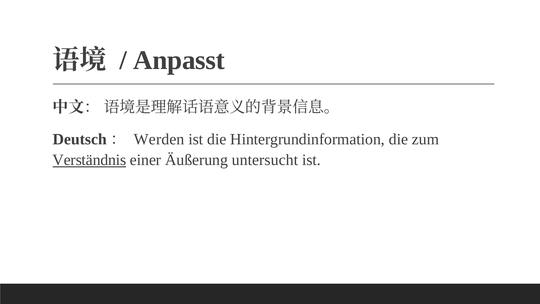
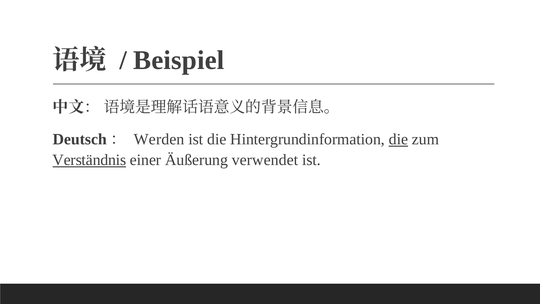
Anpasst: Anpasst -> Beispiel
die at (398, 139) underline: none -> present
untersucht: untersucht -> verwendet
